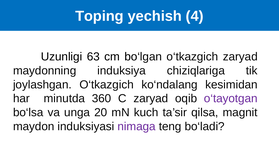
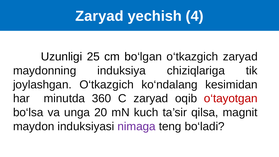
Toping at (99, 16): Toping -> Zaryad
63: 63 -> 25
o‘tayotgan colour: purple -> red
